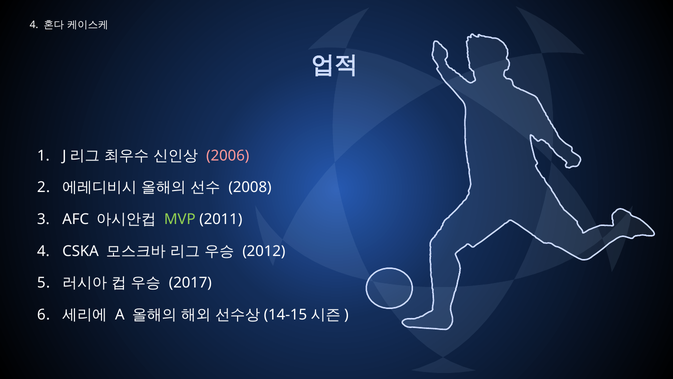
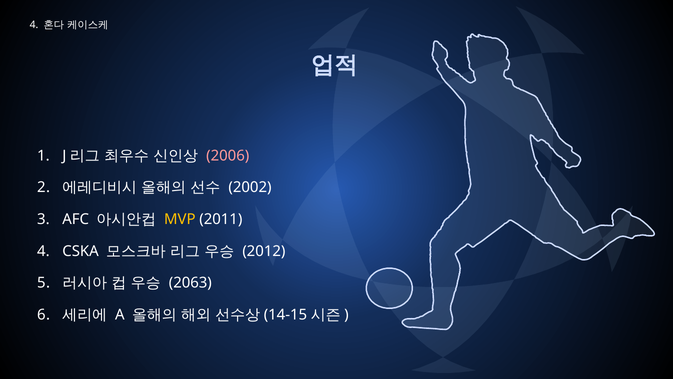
2008: 2008 -> 2002
MVP colour: light green -> yellow
2017: 2017 -> 2063
